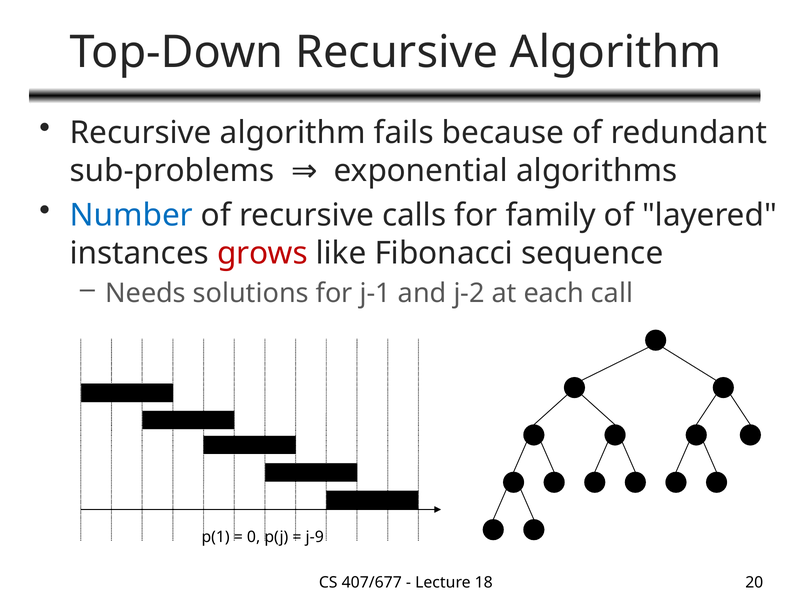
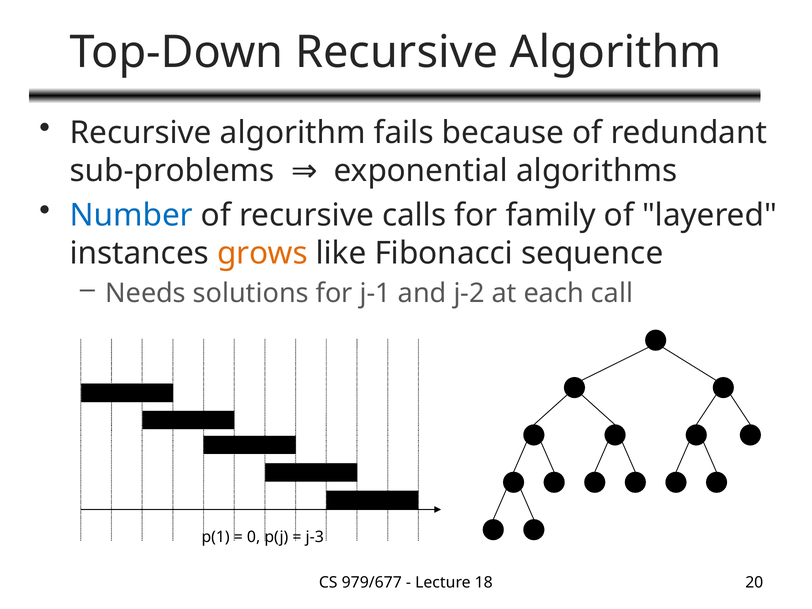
grows colour: red -> orange
j-9: j-9 -> j-3
407/677: 407/677 -> 979/677
